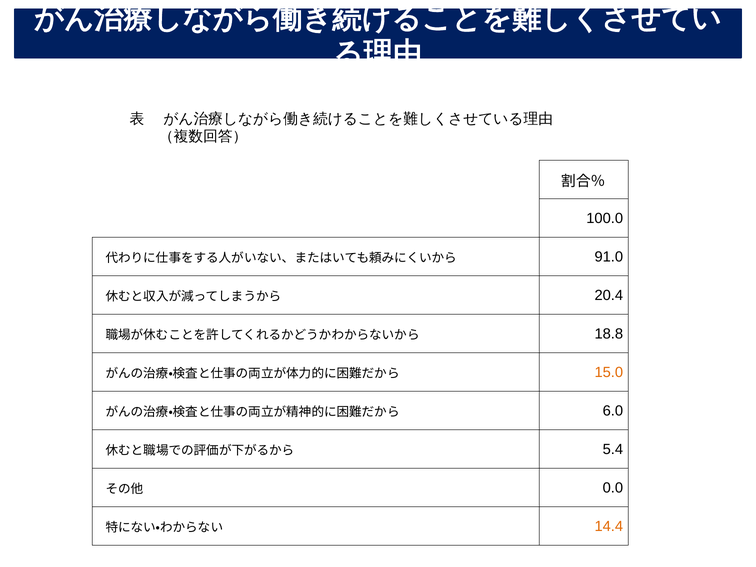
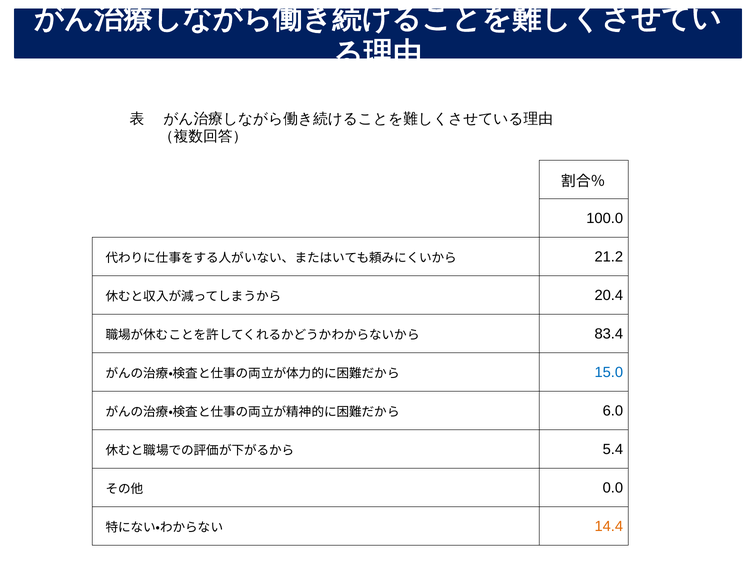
91.0: 91.0 -> 21.2
18.8: 18.8 -> 83.4
15.0 colour: orange -> blue
